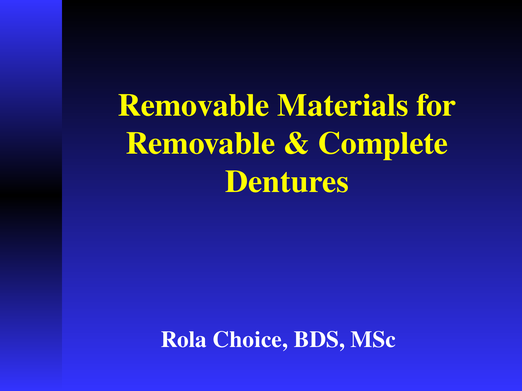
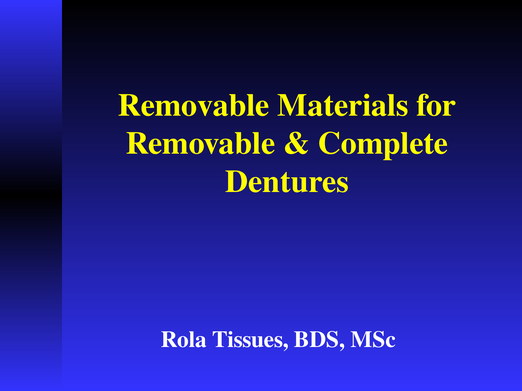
Choice: Choice -> Tissues
